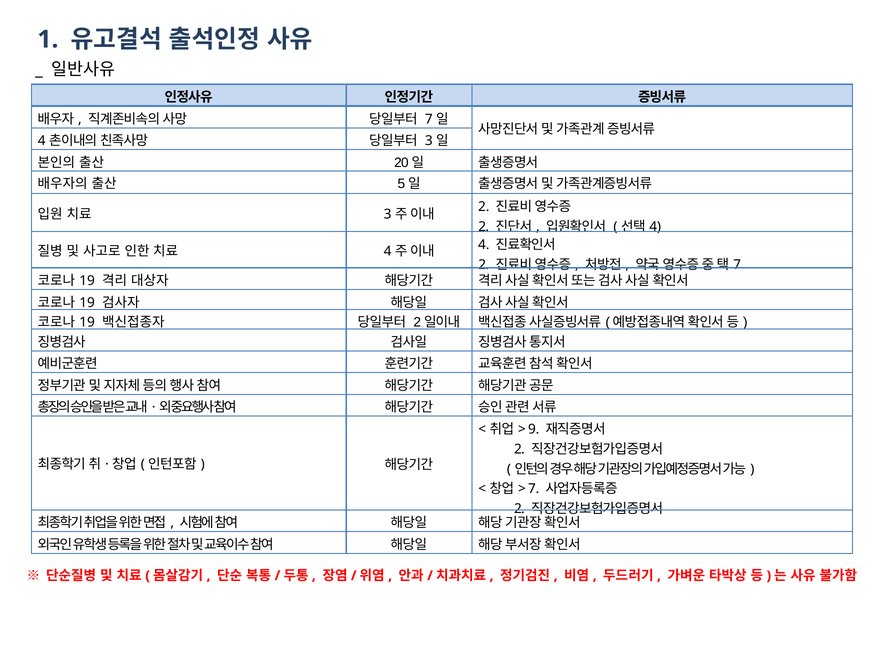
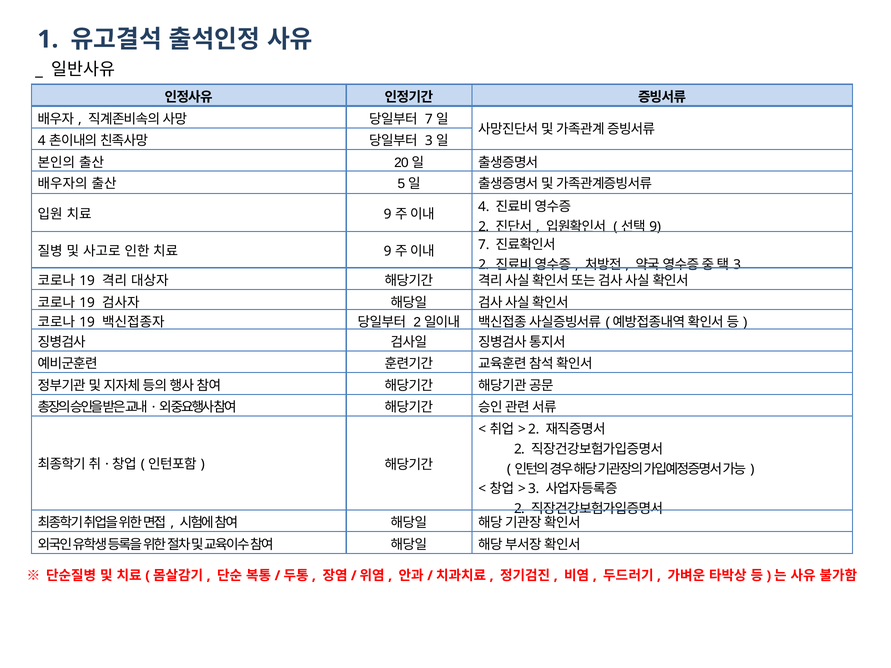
3 at (388, 214): 3 -> 9
2 at (484, 207): 2 -> 4
4 at (655, 227): 4 -> 9
4 at (388, 251): 4 -> 9
4 at (484, 245): 4 -> 7
7 at (737, 265): 7 -> 3
9 at (534, 429): 9 -> 2
7 at (534, 489): 7 -> 3
